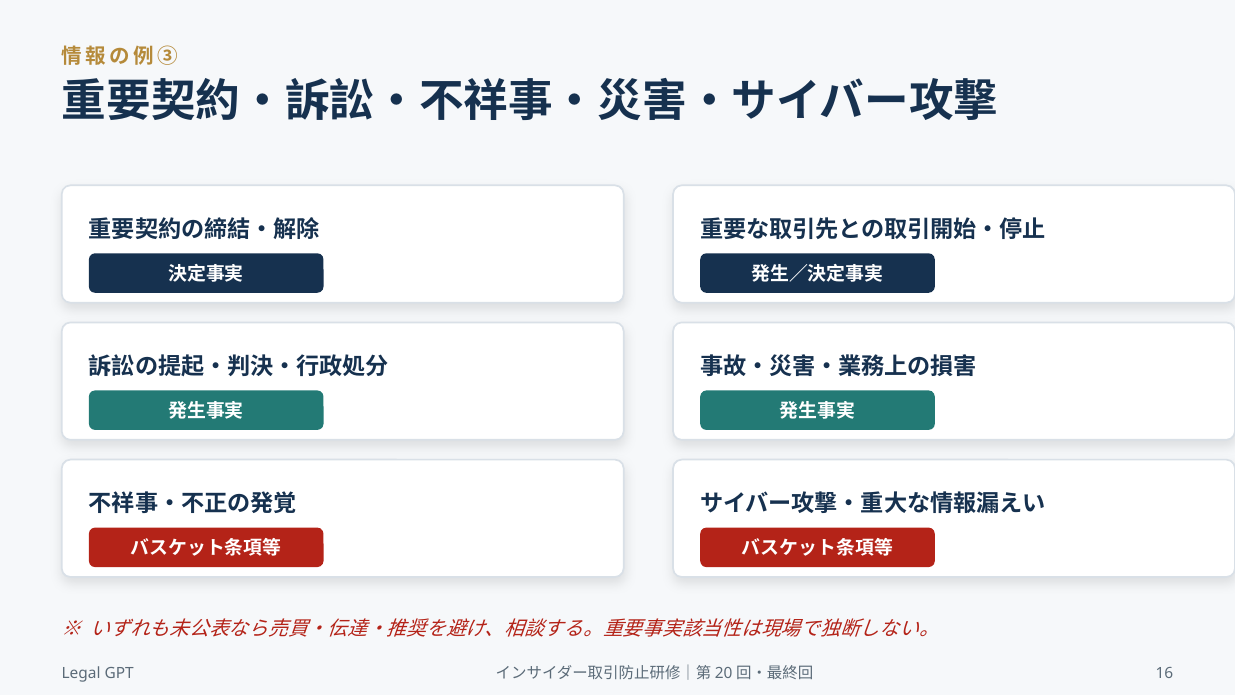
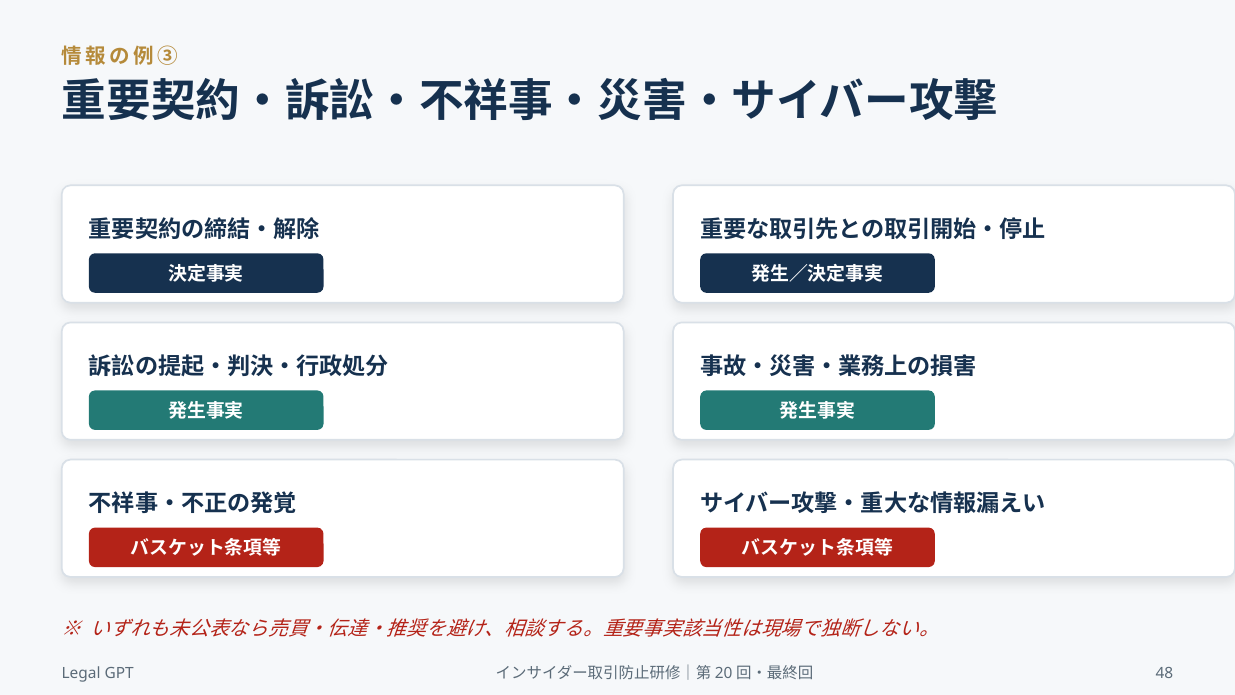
16: 16 -> 48
